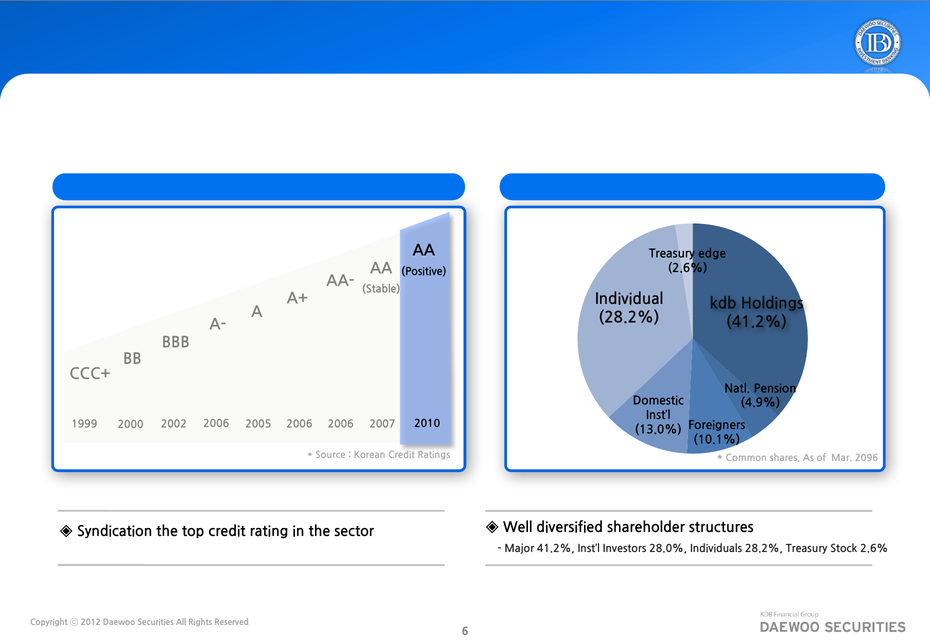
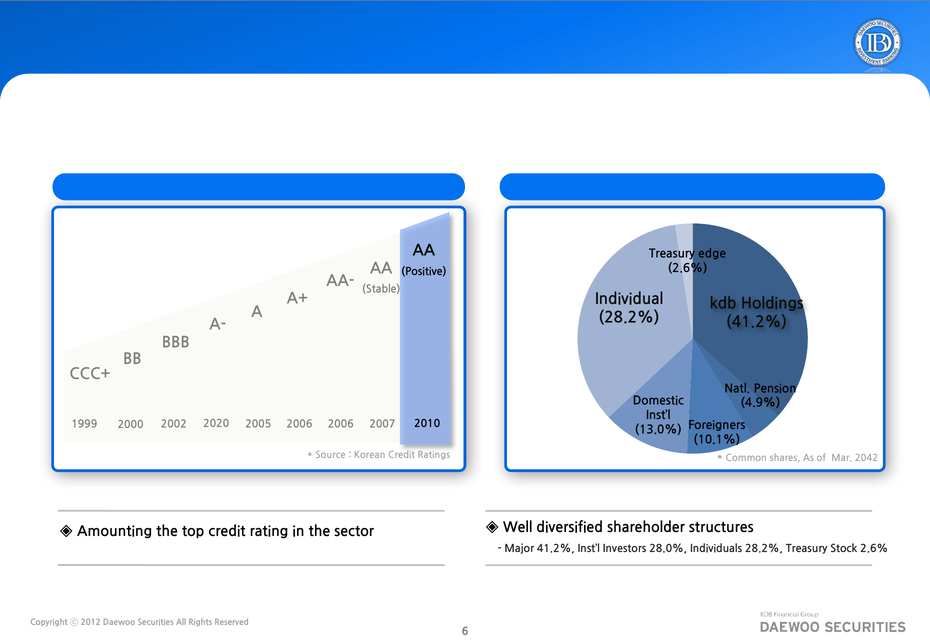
2006 at (216, 424): 2006 -> 2020
2096: 2096 -> 2042
Syndication: Syndication -> Amounting
